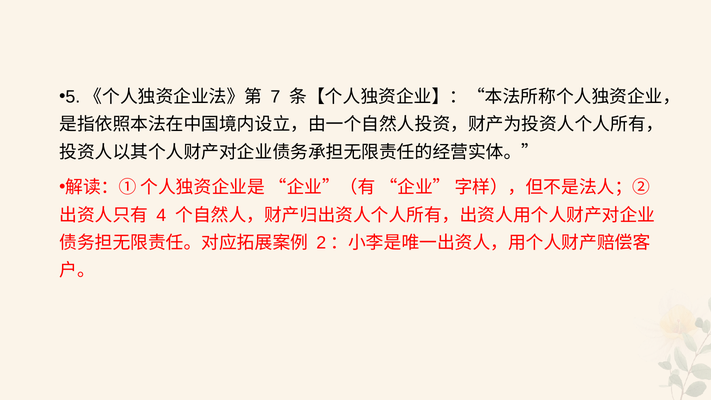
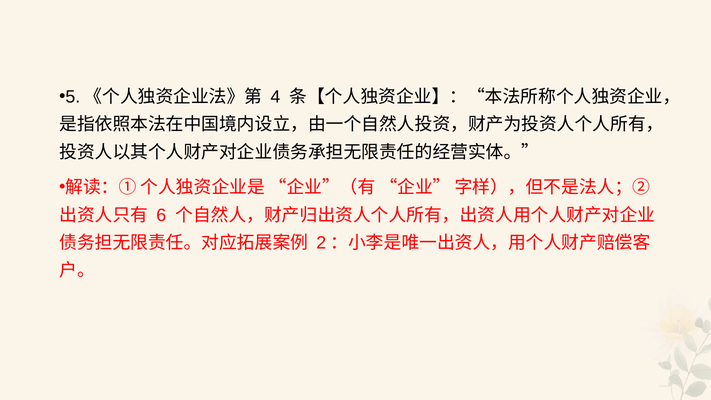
7: 7 -> 4
4: 4 -> 6
